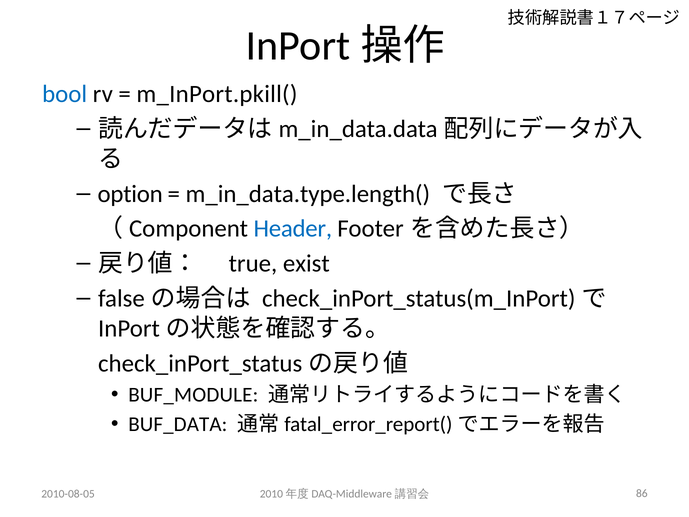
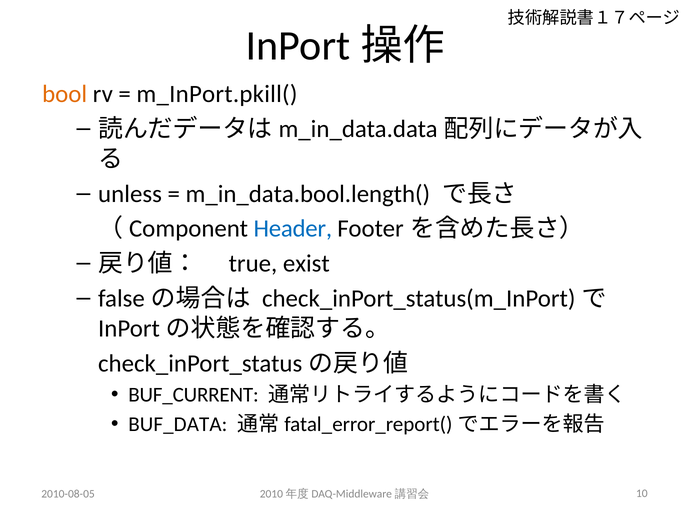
bool colour: blue -> orange
option: option -> unless
m_in_data.type.length(: m_in_data.type.length( -> m_in_data.bool.length(
BUF_MODULE: BUF_MODULE -> BUF_CURRENT
86: 86 -> 10
